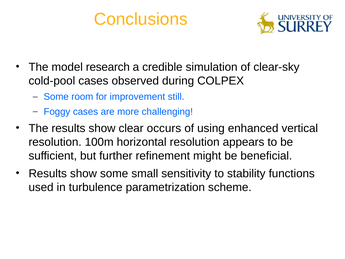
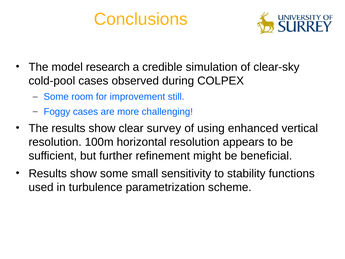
occurs: occurs -> survey
